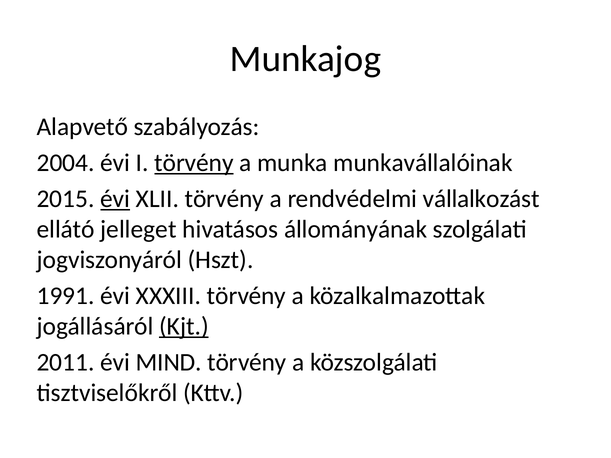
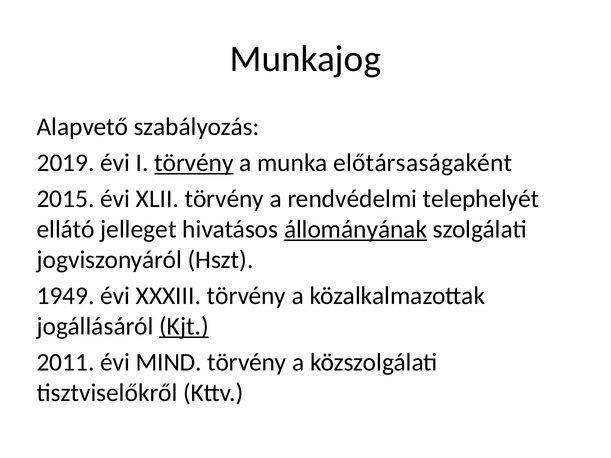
2004: 2004 -> 2019
munkavállalóinak: munkavállalóinak -> előtársaságaként
évi at (115, 199) underline: present -> none
vállalkozást: vállalkozást -> telephelyét
állományának underline: none -> present
1991: 1991 -> 1949
